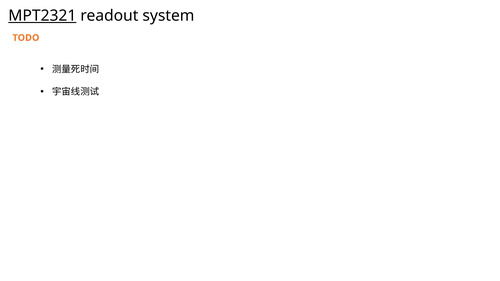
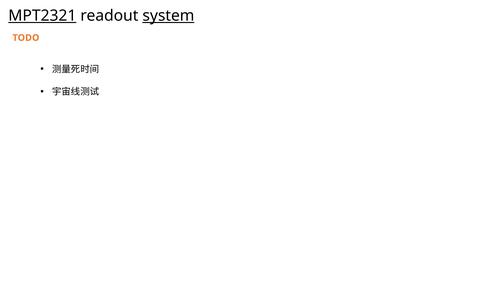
system underline: none -> present
